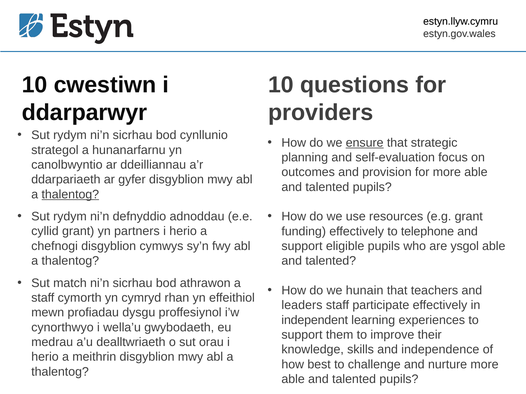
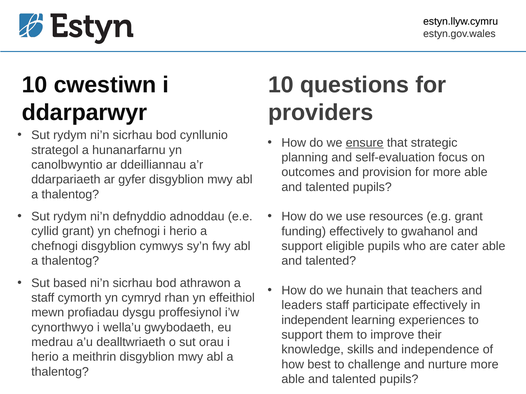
thalentog at (70, 195) underline: present -> none
yn partners: partners -> chefnogi
telephone: telephone -> gwahanol
ysgol: ysgol -> cater
match: match -> based
